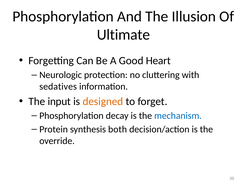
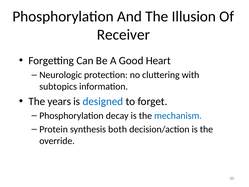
Ultimate: Ultimate -> Receiver
sedatives: sedatives -> subtopics
input: input -> years
designed colour: orange -> blue
